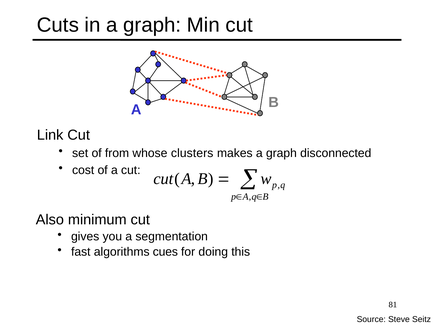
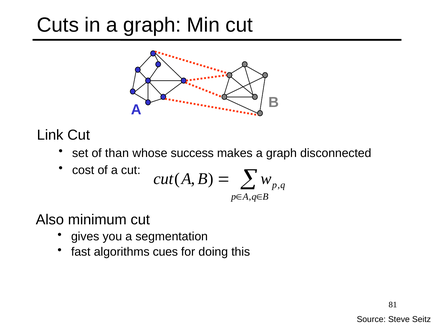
from: from -> than
clusters: clusters -> success
